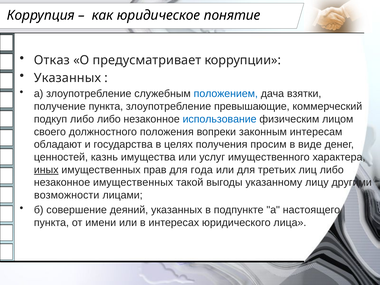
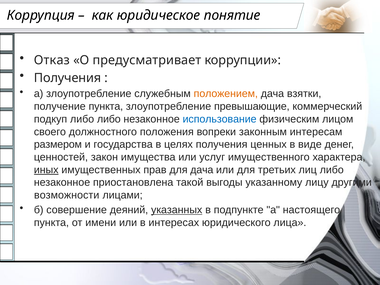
Указанных at (67, 78): Указанных -> Получения
положением colour: blue -> orange
обладают: обладают -> размером
просим: просим -> ценных
казнь: казнь -> закон
для года: года -> дача
незаконное имущественных: имущественных -> приостановлена
указанных at (177, 210) underline: none -> present
